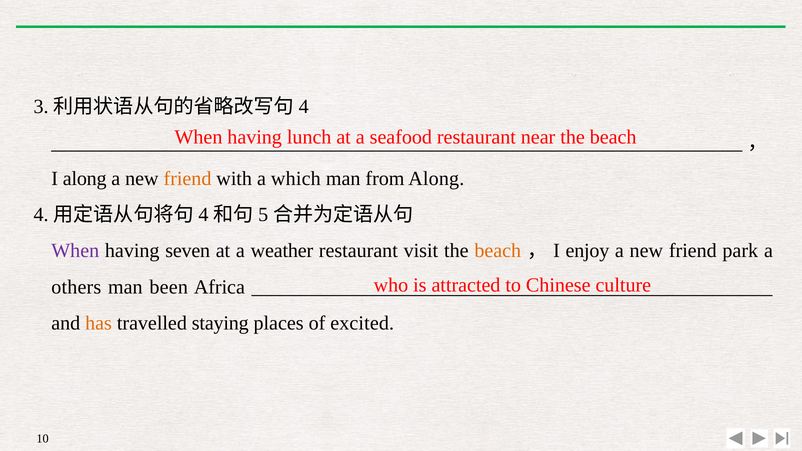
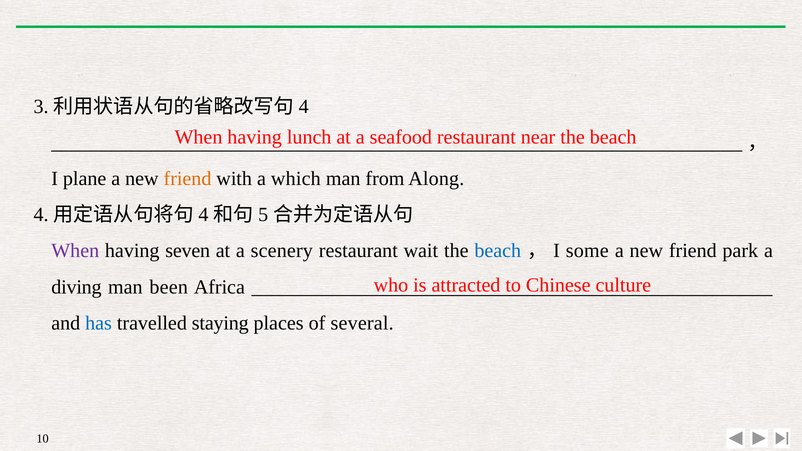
I along: along -> plane
weather: weather -> scenery
visit: visit -> wait
beach at (498, 251) colour: orange -> blue
enjoy: enjoy -> some
others: others -> diving
has colour: orange -> blue
excited: excited -> several
